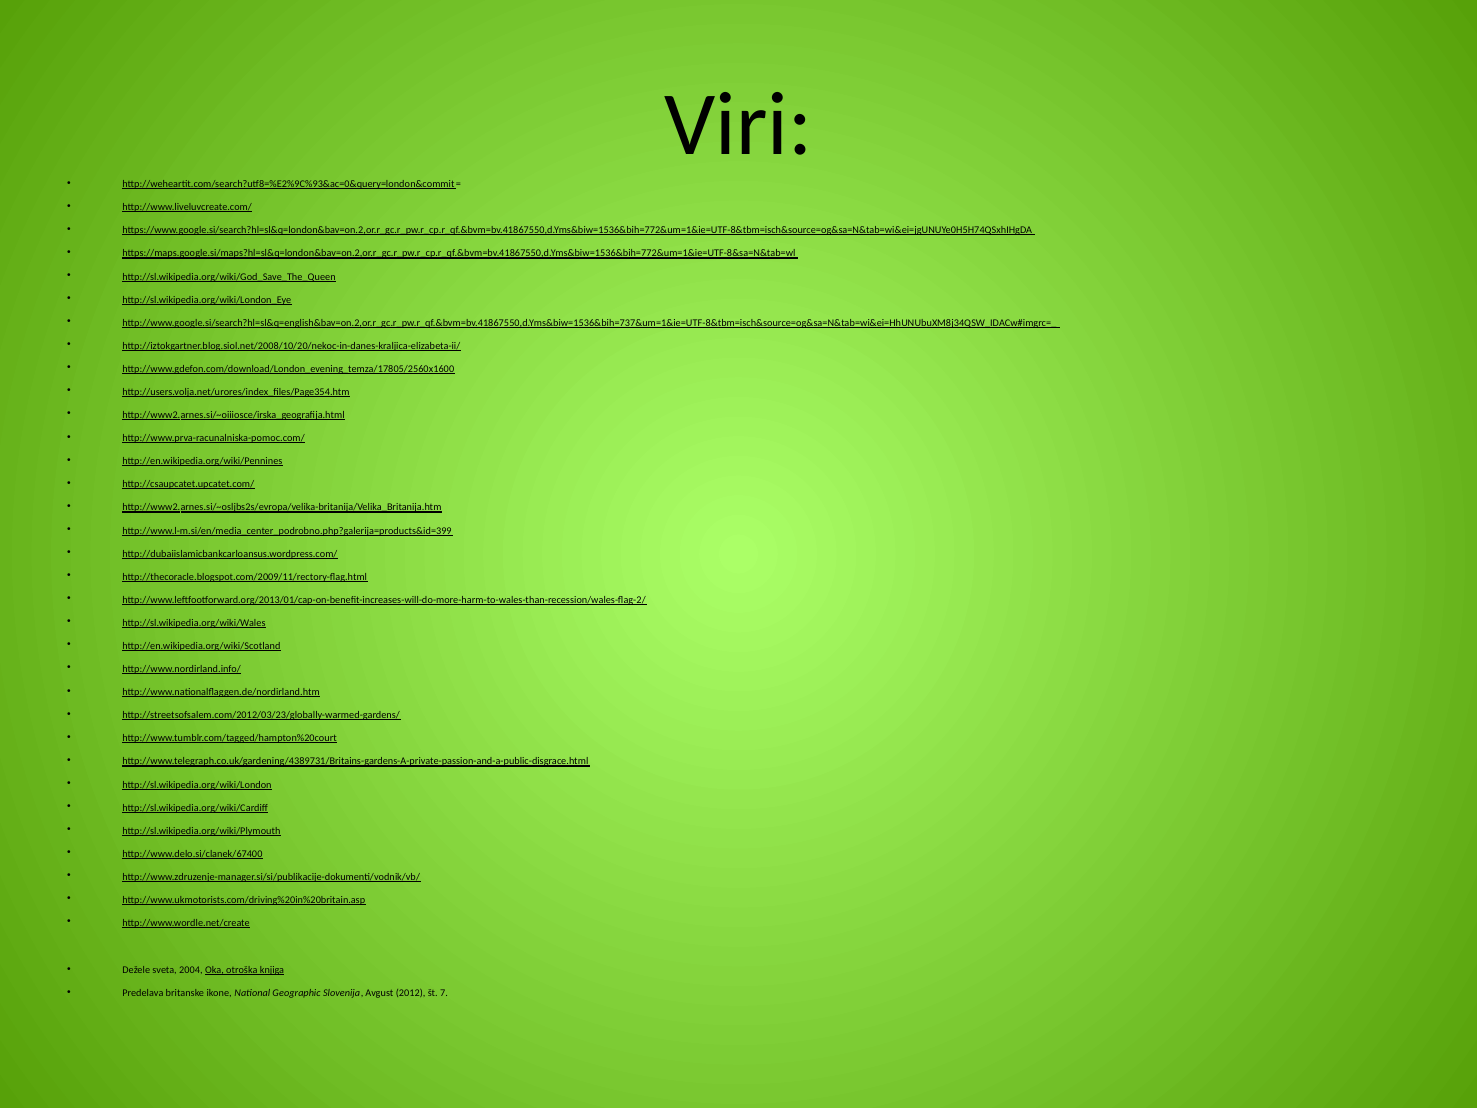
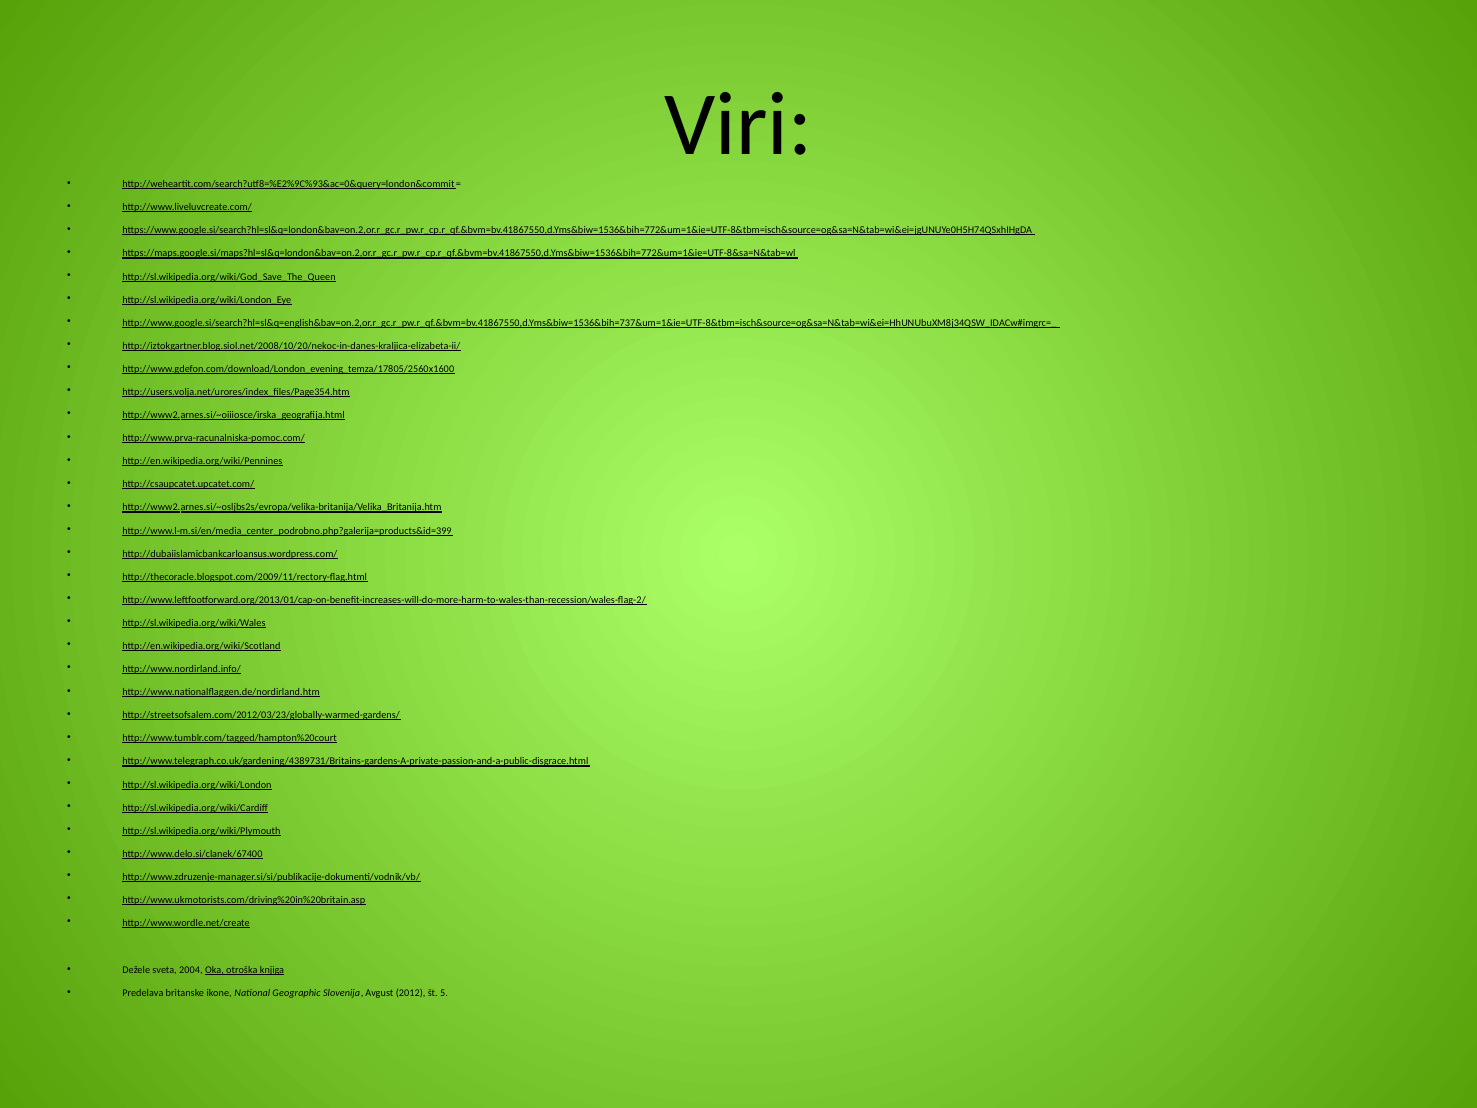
7: 7 -> 5
